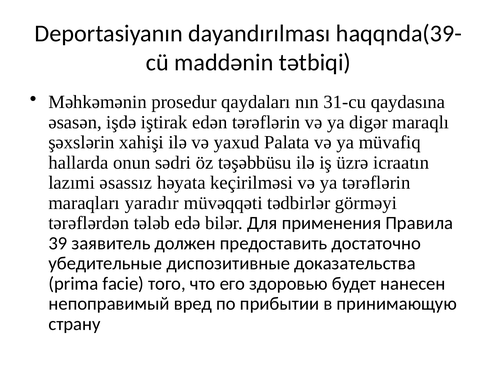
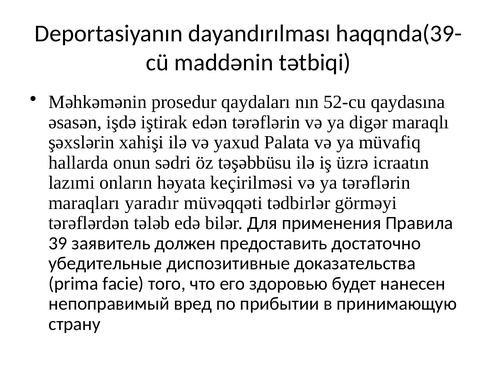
31-cu: 31-cu -> 52-cu
əsassız: əsassız -> onların
